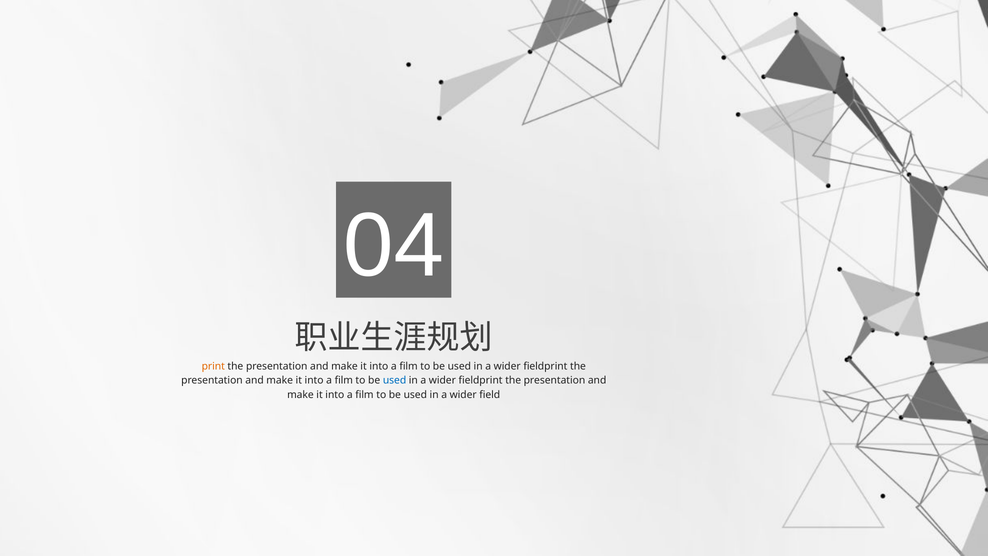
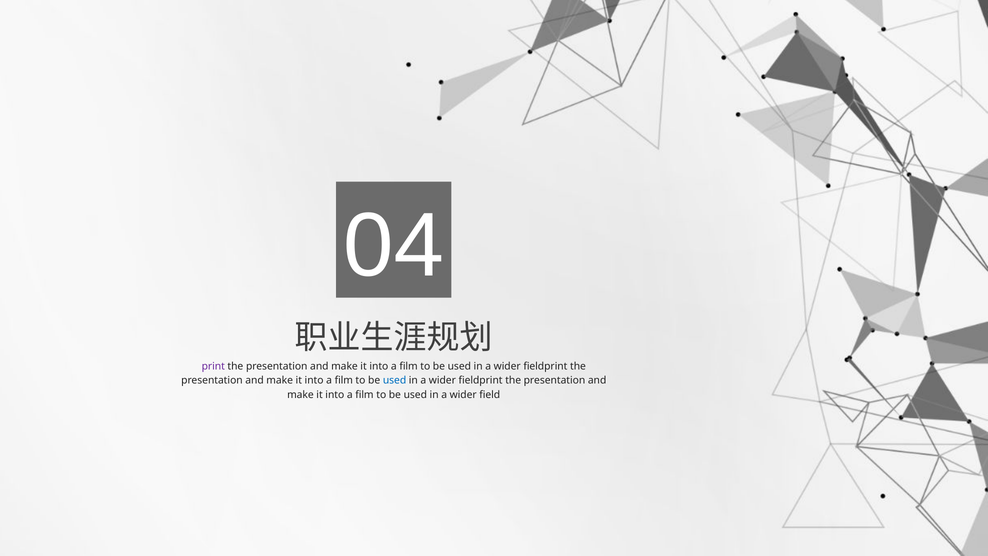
print colour: orange -> purple
